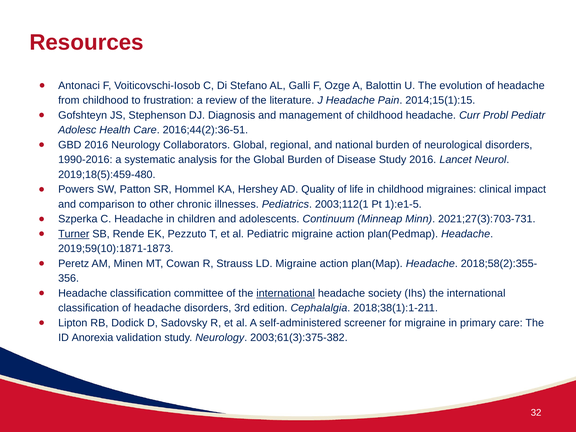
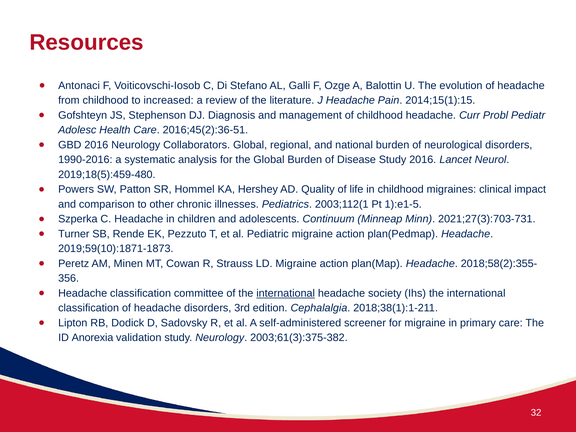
frustration: frustration -> increased
2016;44(2):36-51: 2016;44(2):36-51 -> 2016;45(2):36-51
Turner underline: present -> none
